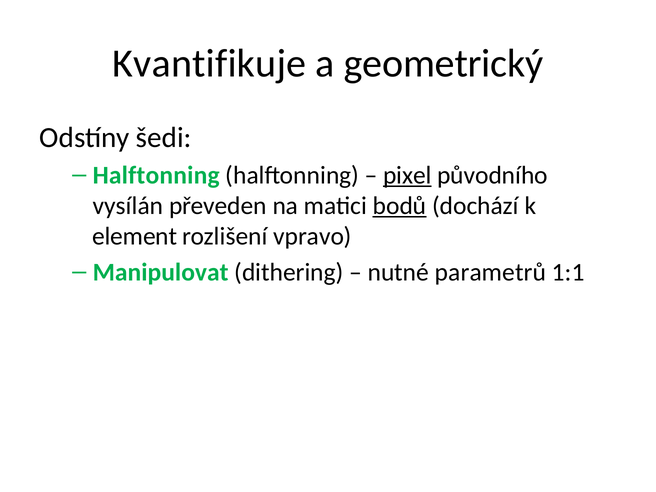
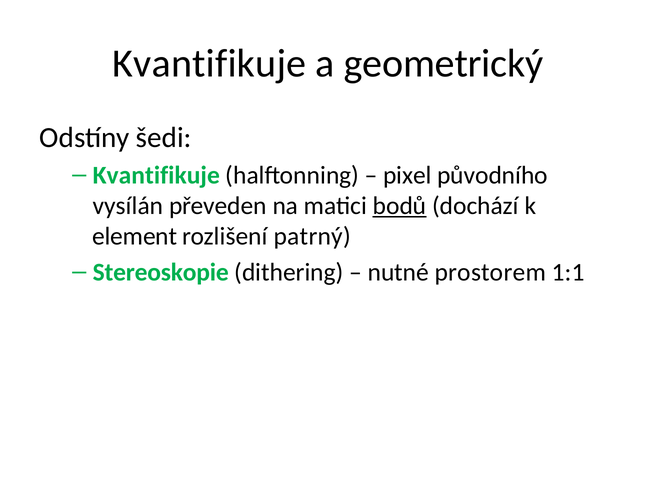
Halftonning at (156, 175): Halftonning -> Kvantifikuje
pixel underline: present -> none
vpravo: vpravo -> patrný
Manipulovat: Manipulovat -> Stereoskopie
parametrů: parametrů -> prostorem
